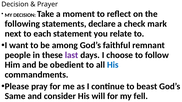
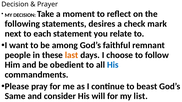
declare: declare -> desires
last colour: purple -> orange
fell: fell -> list
